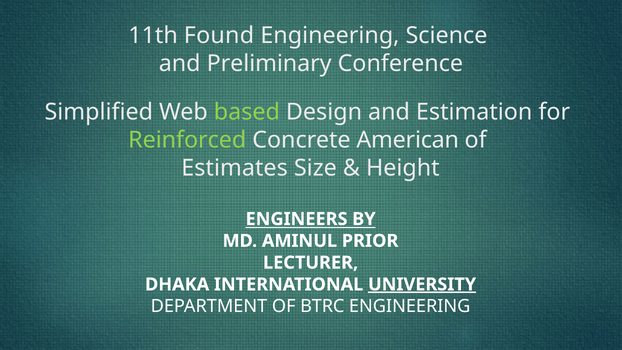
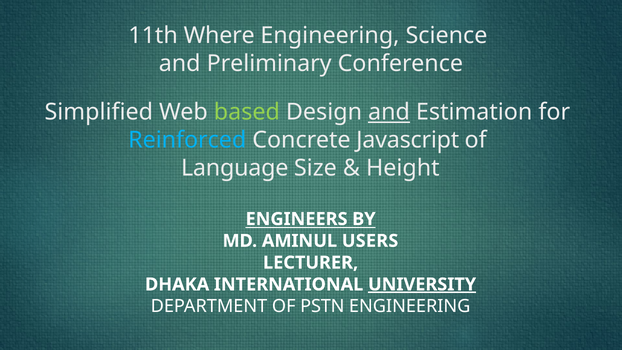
Found: Found -> Where
and at (389, 112) underline: none -> present
Reinforced colour: light green -> light blue
American: American -> Javascript
Estimates: Estimates -> Language
PRIOR: PRIOR -> USERS
BTRC: BTRC -> PSTN
